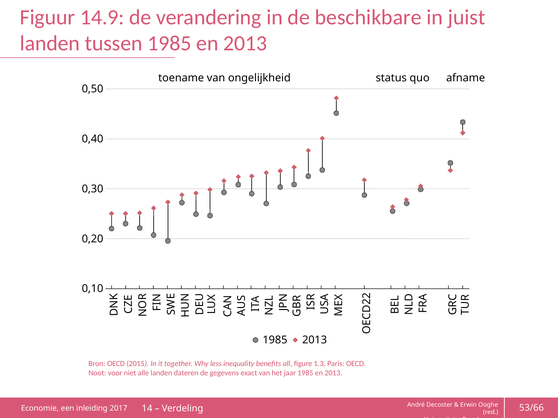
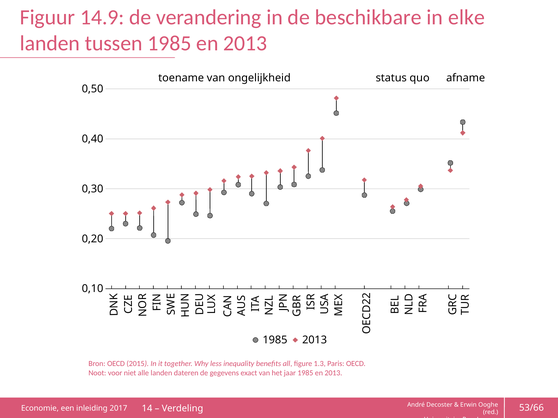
juist: juist -> elke
